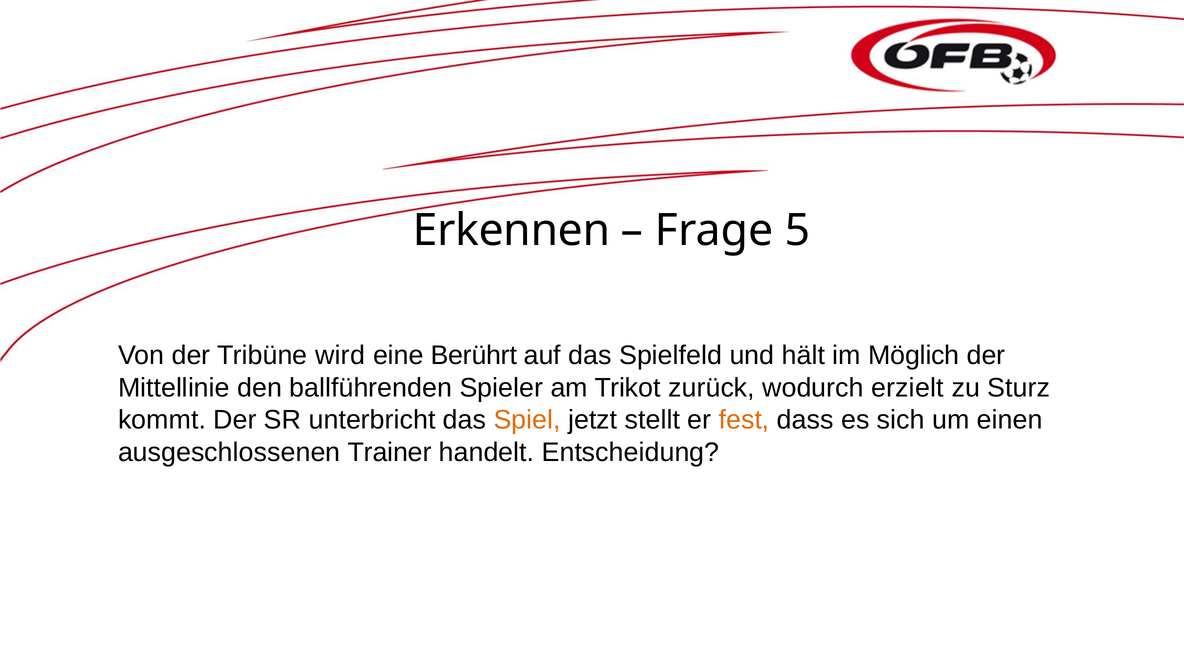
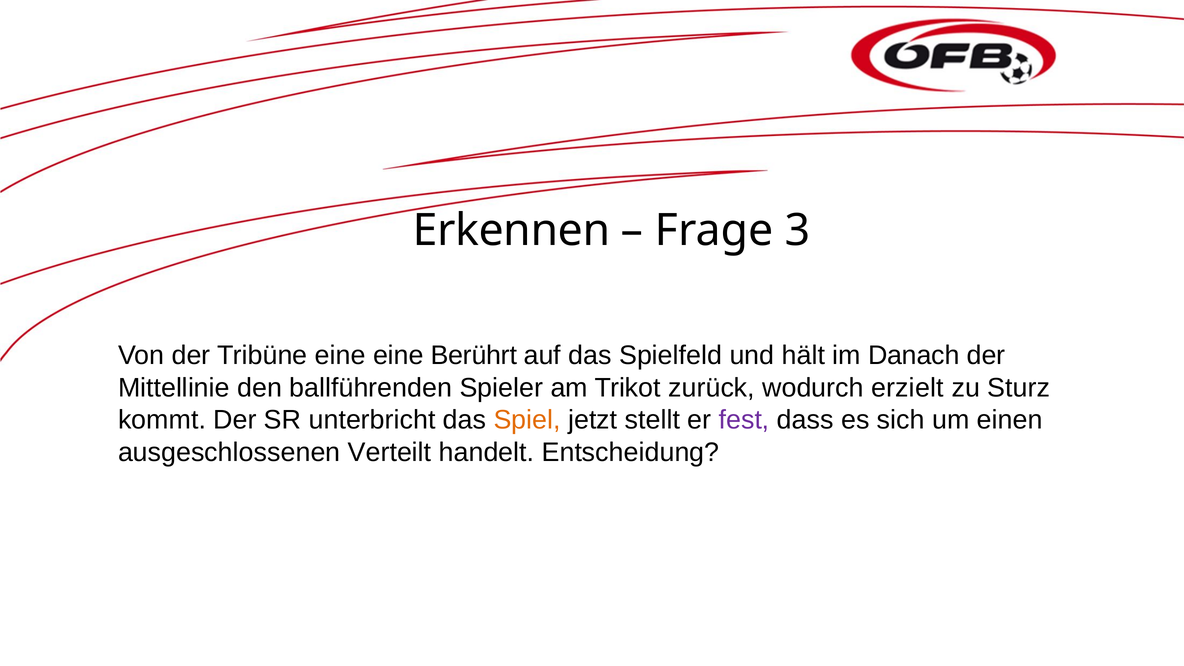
5: 5 -> 3
Tribüne wird: wird -> eine
Möglich: Möglich -> Danach
fest colour: orange -> purple
Trainer: Trainer -> Verteilt
